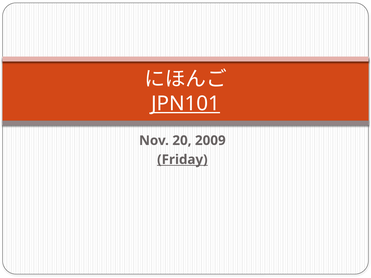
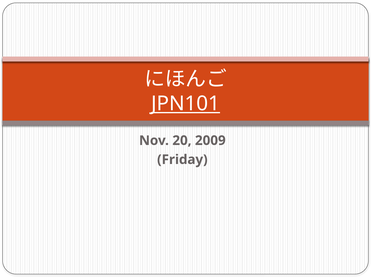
Friday underline: present -> none
